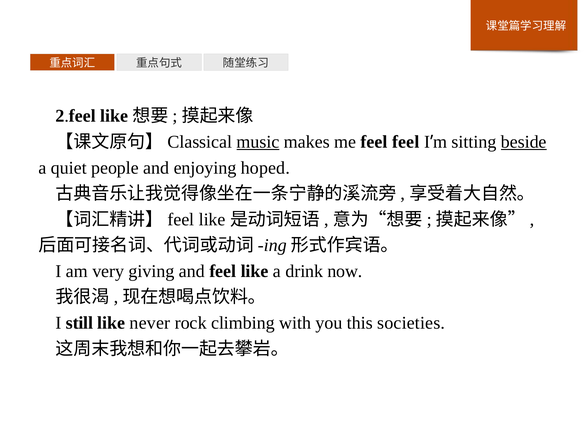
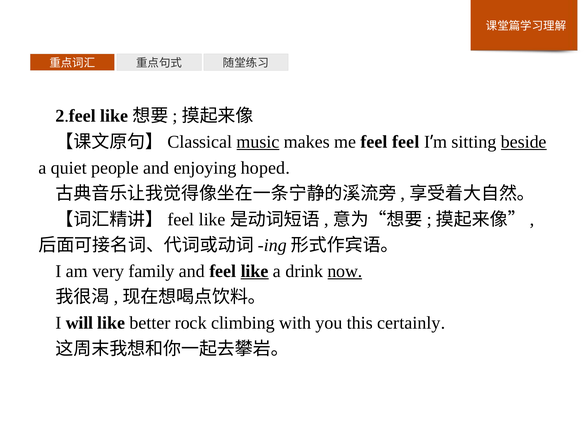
giving: giving -> family
like at (255, 271) underline: none -> present
now underline: none -> present
still: still -> will
never: never -> better
societies: societies -> certainly
